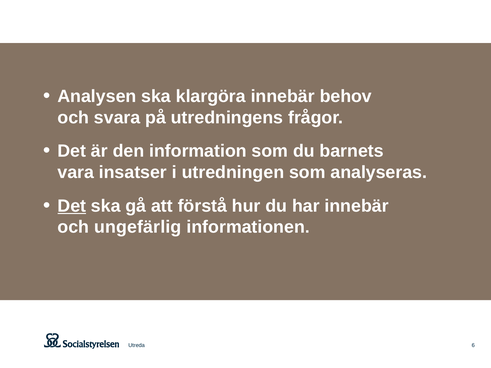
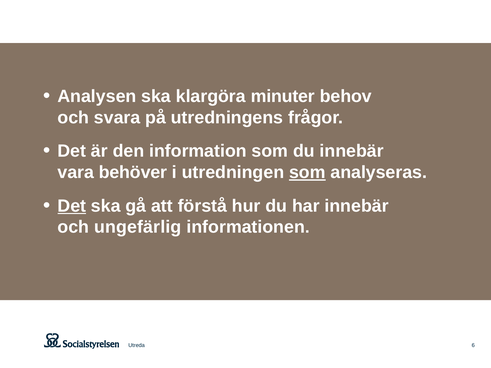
klargöra innebär: innebär -> minuter
du barnets: barnets -> innebär
insatser: insatser -> behöver
som at (307, 172) underline: none -> present
